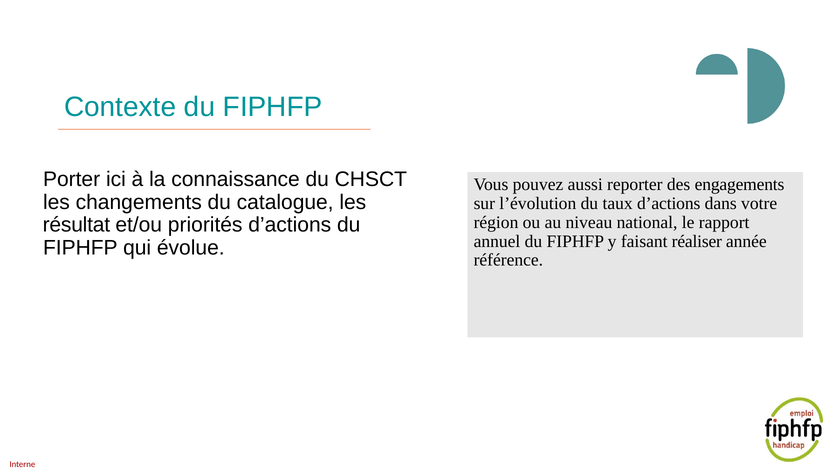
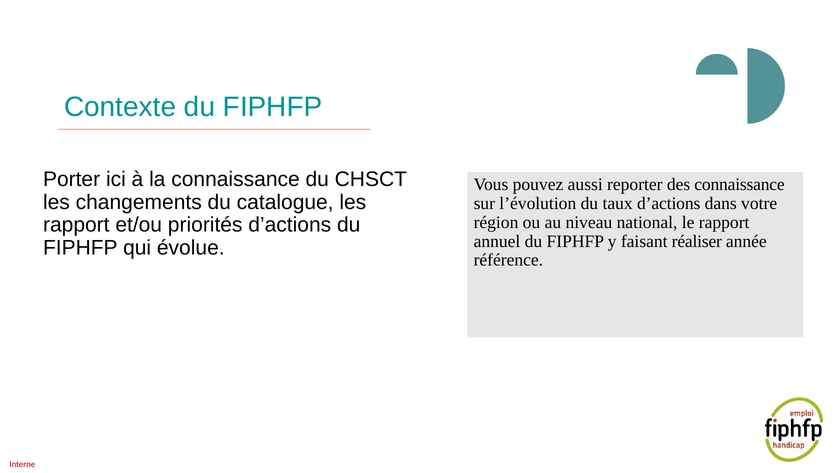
des engagements: engagements -> connaissance
résultat at (76, 225): résultat -> rapport
